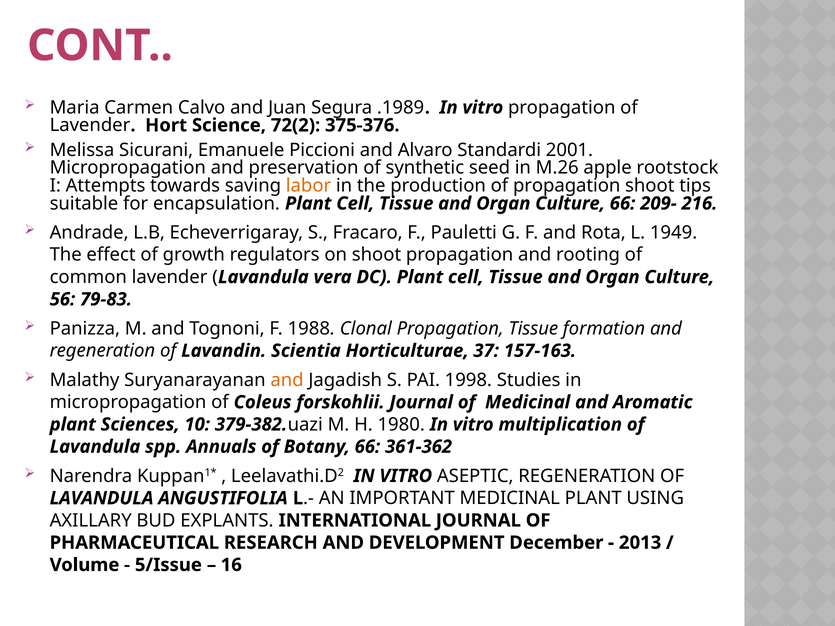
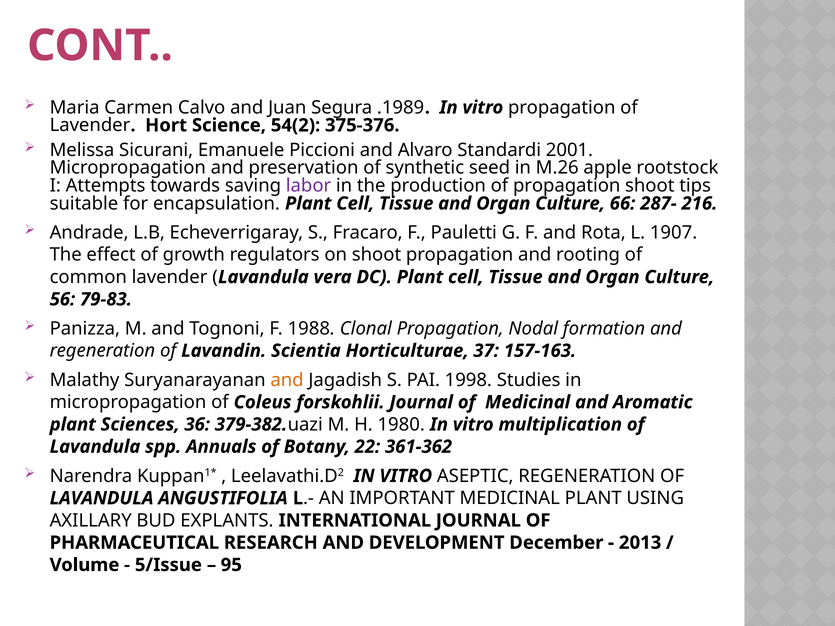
72(2: 72(2 -> 54(2
labor colour: orange -> purple
209-: 209- -> 287-
1949: 1949 -> 1907
Propagation Tissue: Tissue -> Nodal
10: 10 -> 36
Botany 66: 66 -> 22
16: 16 -> 95
